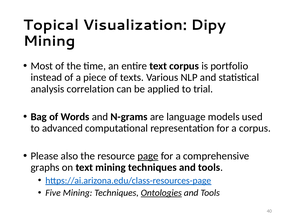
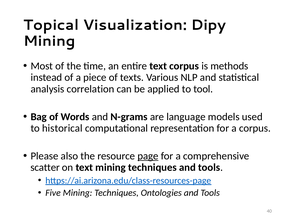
portfolio: portfolio -> methods
trial: trial -> tool
advanced: advanced -> historical
graphs: graphs -> scatter
Ontologies underline: present -> none
